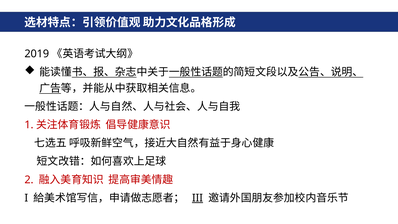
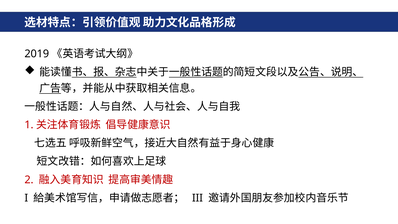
III underline: present -> none
